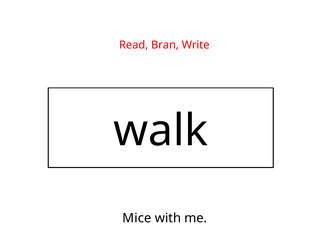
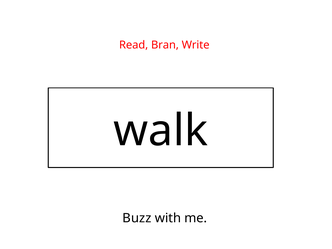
Mice: Mice -> Buzz
